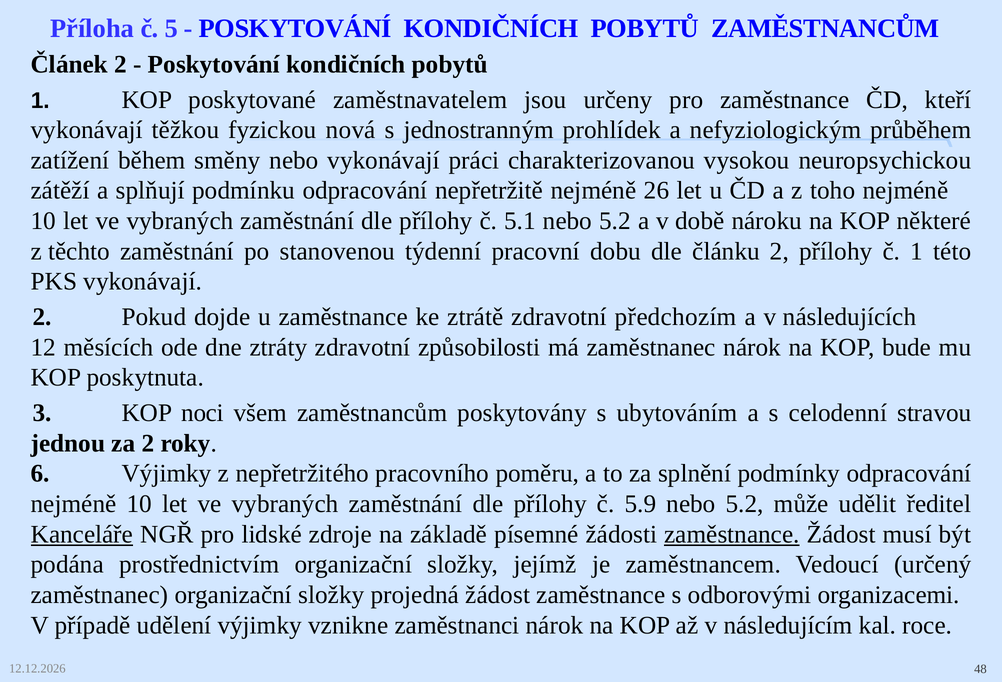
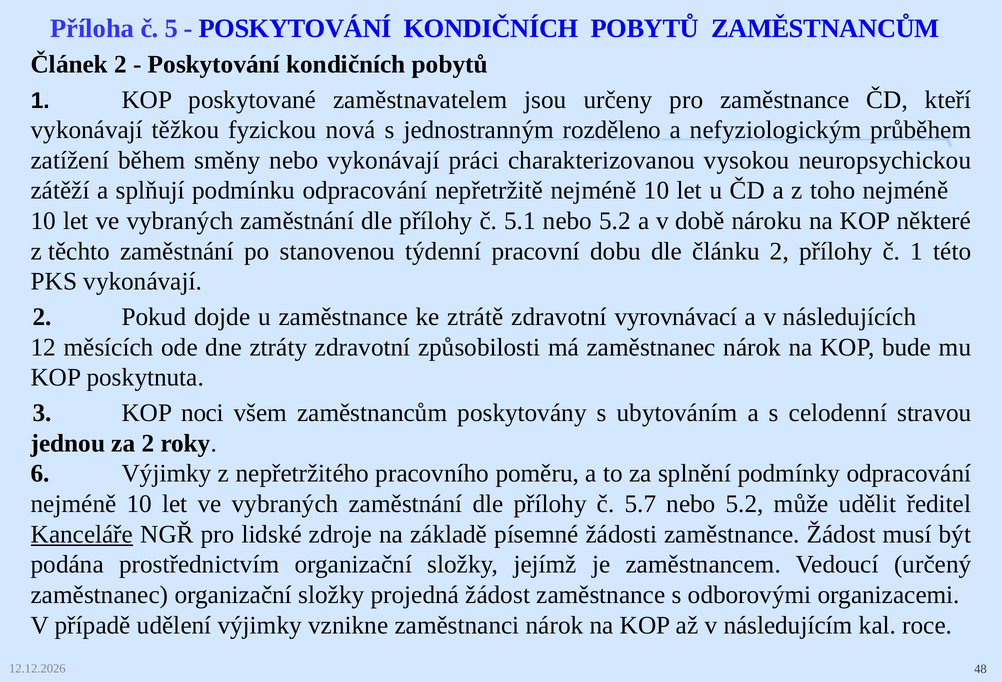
prohlídek: prohlídek -> rozděleno
nepřetržitě nejméně 26: 26 -> 10
předchozím: předchozím -> vyrovnávací
5.9: 5.9 -> 5.7
zaměstnance at (732, 534) underline: present -> none
